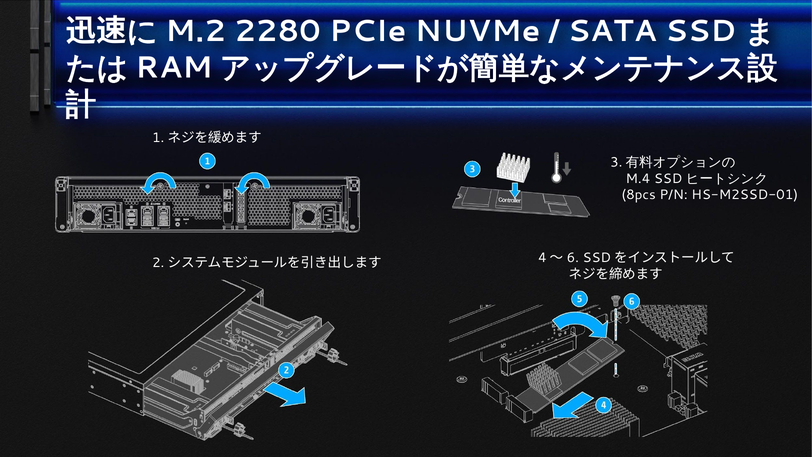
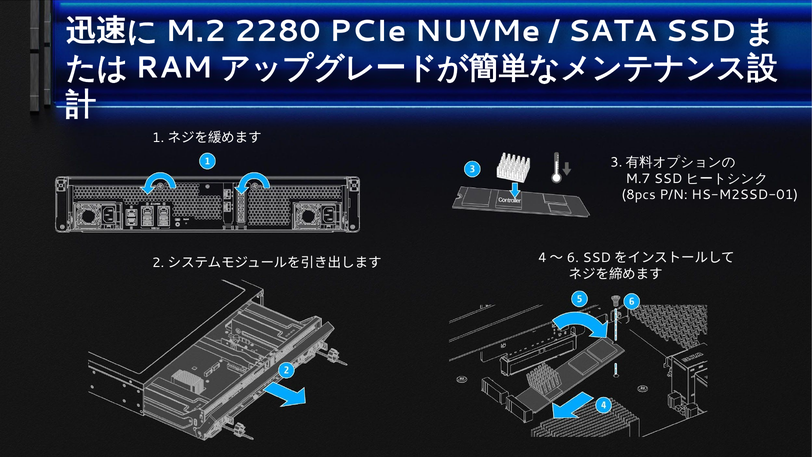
M.4: M.4 -> M.7
